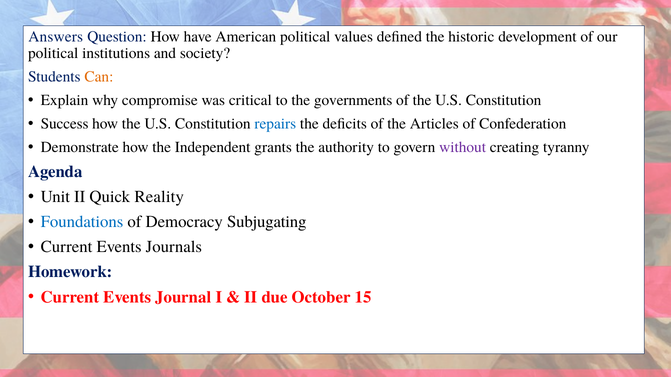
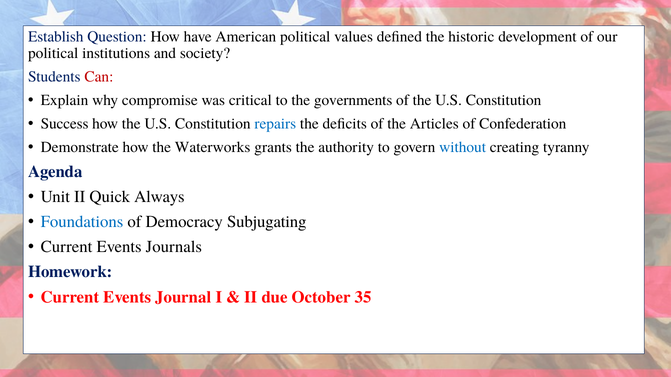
Answers: Answers -> Establish
Can colour: orange -> red
Independent: Independent -> Waterworks
without colour: purple -> blue
Reality: Reality -> Always
15: 15 -> 35
